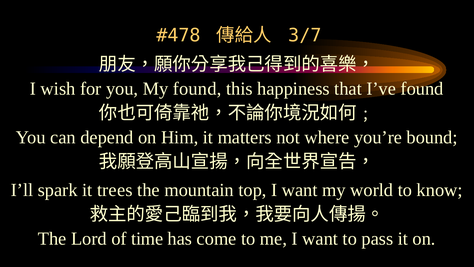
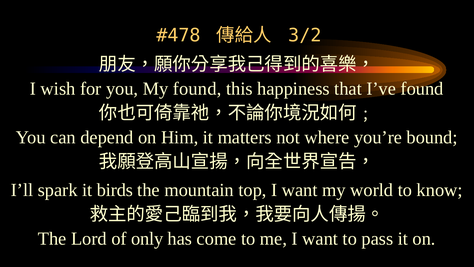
3/7: 3/7 -> 3/2
trees: trees -> birds
time: time -> only
